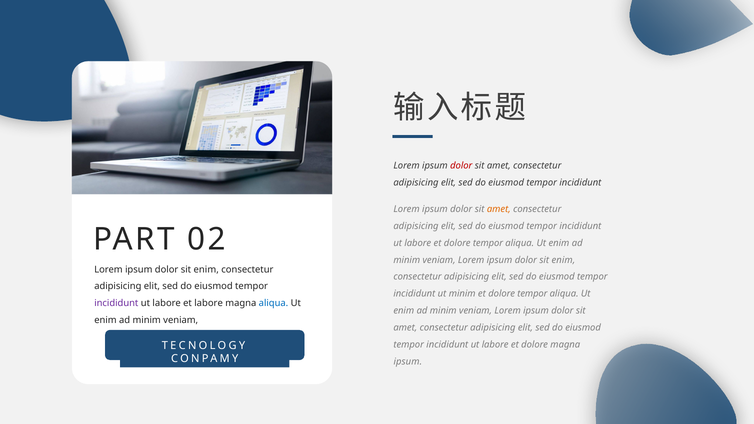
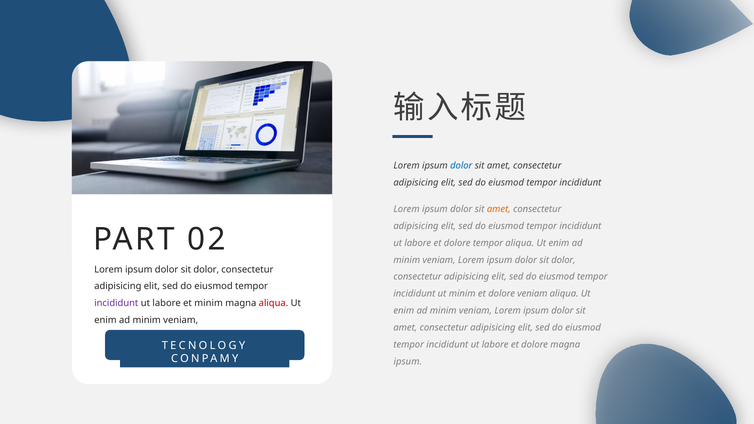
dolor at (461, 166) colour: red -> blue
enim at (563, 260): enim -> dolor
enim at (206, 270): enim -> dolor
tempor at (532, 294): tempor -> veniam
et labore: labore -> minim
aliqua at (273, 303) colour: blue -> red
